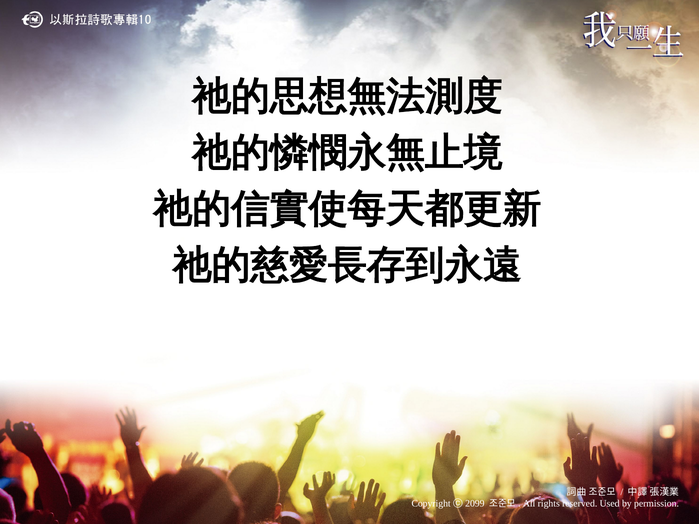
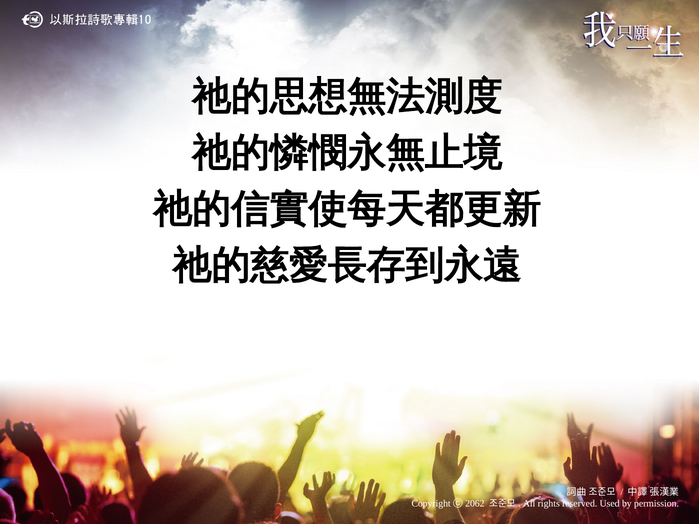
2099: 2099 -> 2062
